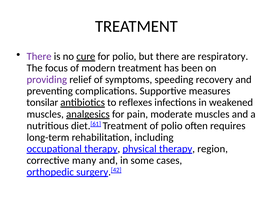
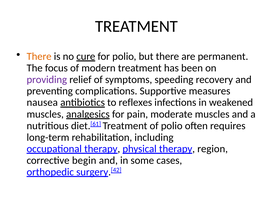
There at (39, 56) colour: purple -> orange
respiratory: respiratory -> permanent
tonsilar: tonsilar -> nausea
many: many -> begin
